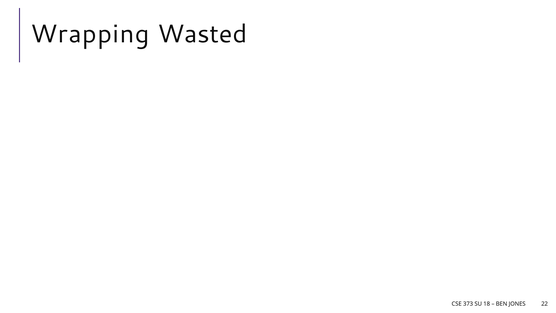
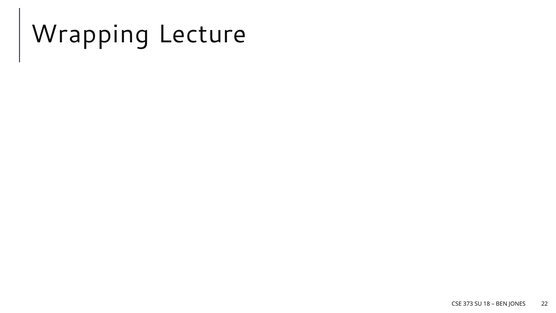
Wasted: Wasted -> Lecture
